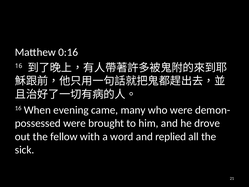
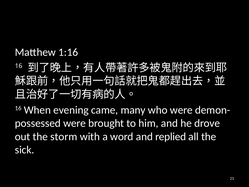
0:16: 0:16 -> 1:16
fellow: fellow -> storm
